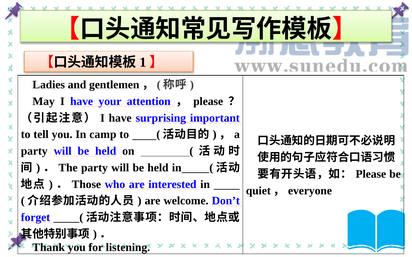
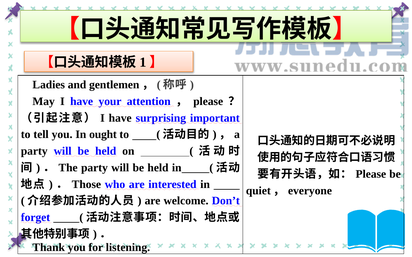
camp: camp -> ought
